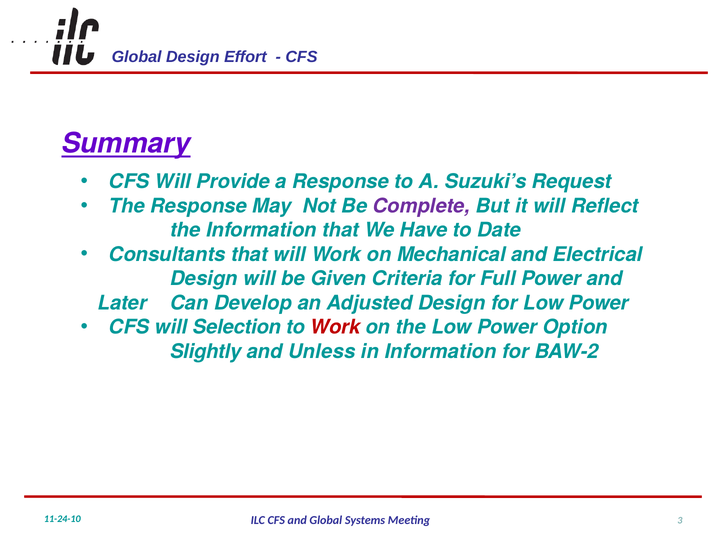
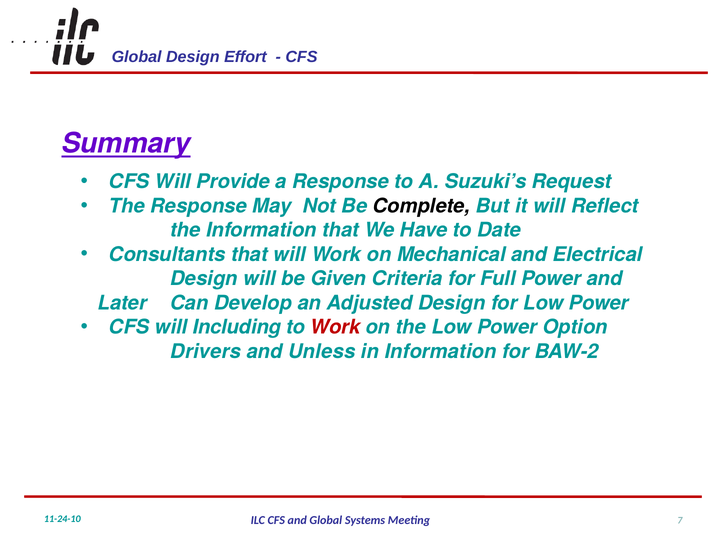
Complete colour: purple -> black
Selection: Selection -> Including
Slightly: Slightly -> Drivers
3: 3 -> 7
